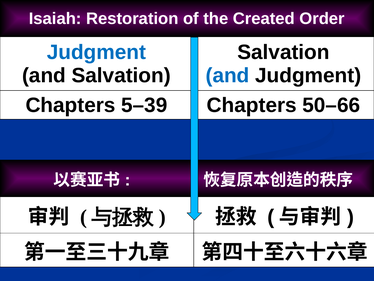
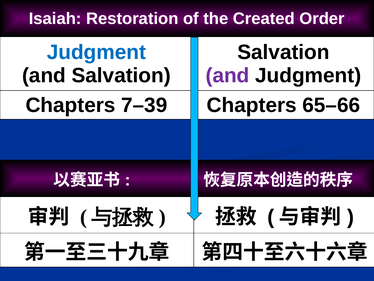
and at (228, 75) colour: blue -> purple
5–39: 5–39 -> 7–39
50–66: 50–66 -> 65–66
